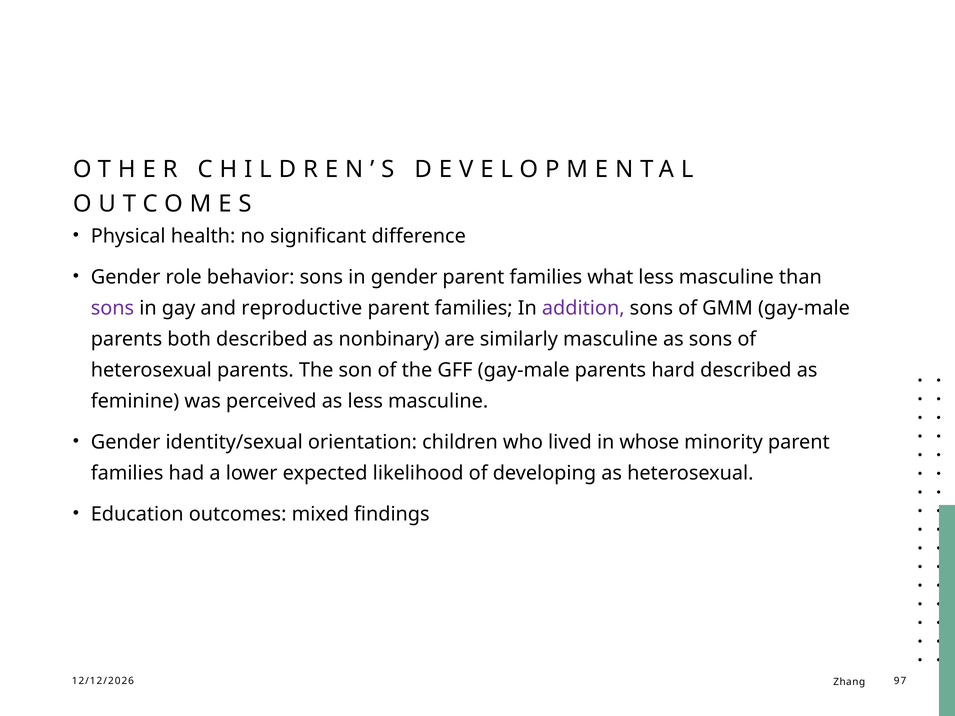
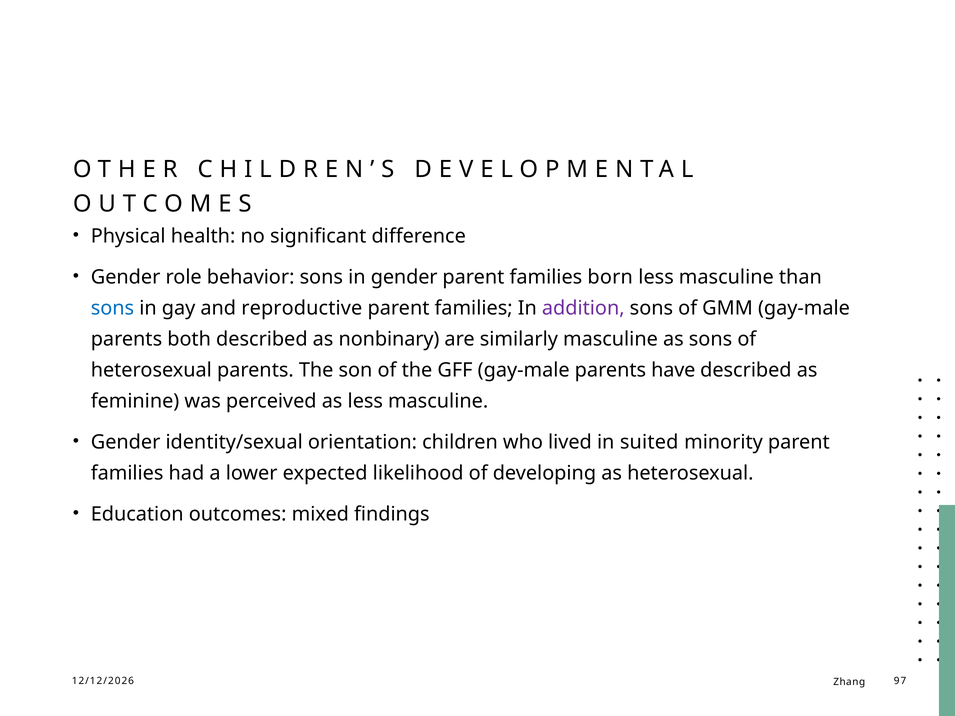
what: what -> born
sons at (112, 308) colour: purple -> blue
hard: hard -> have
whose: whose -> suited
